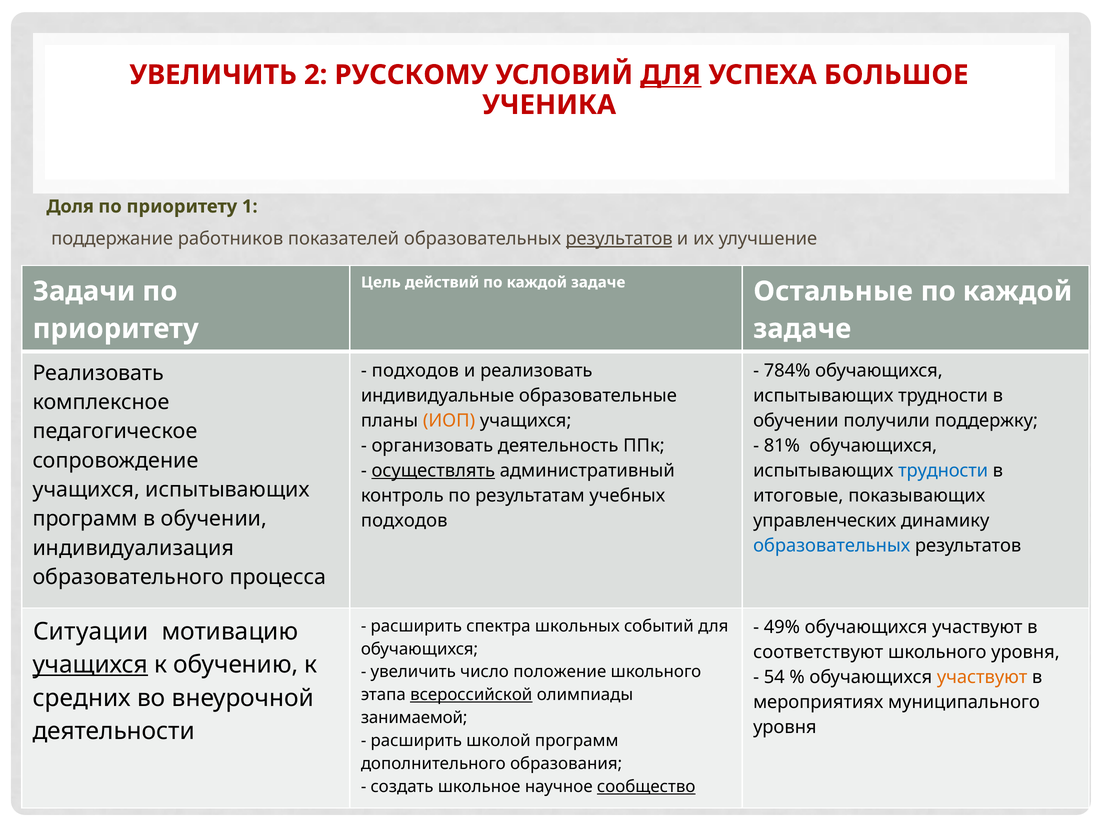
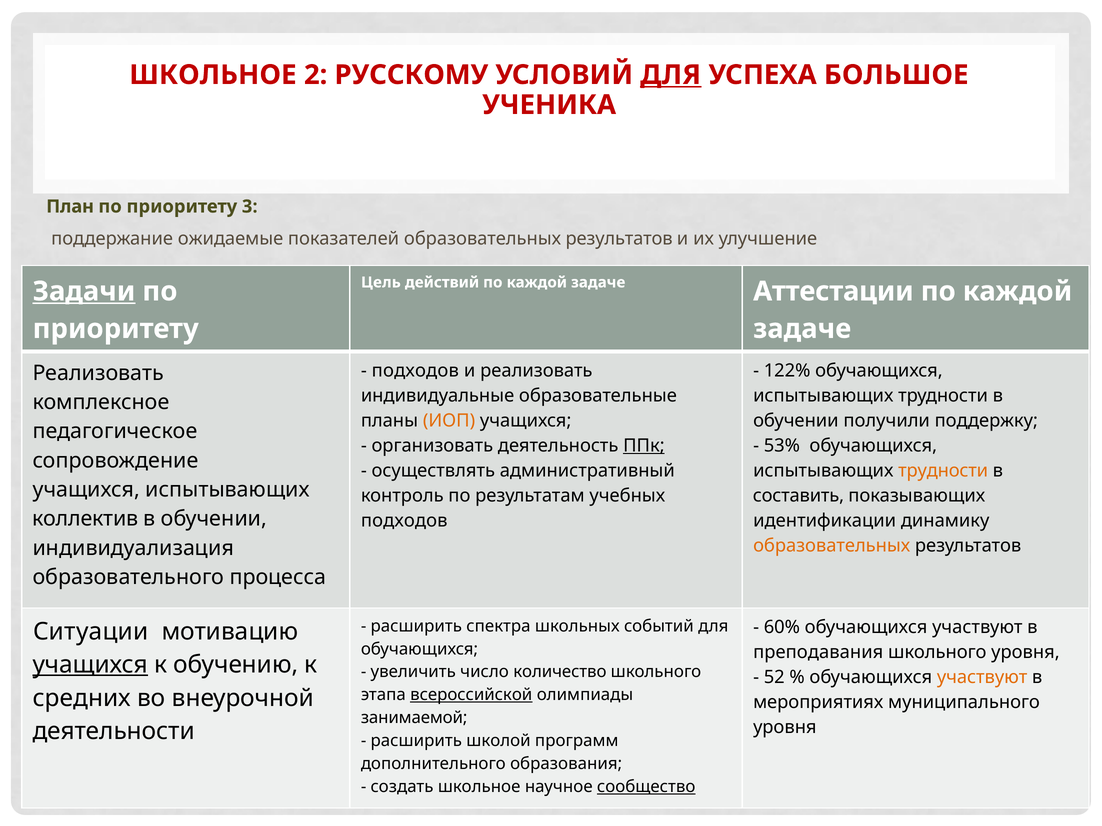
УВЕЛИЧИТЬ at (213, 75): УВЕЛИЧИТЬ -> ШКОЛЬНОЕ
Доля: Доля -> План
1: 1 -> 3
работников: работников -> ожидаемые
результатов at (619, 239) underline: present -> none
Остальные: Остальные -> Аттестации
Задачи underline: none -> present
784%: 784% -> 122%
ППк underline: none -> present
81%: 81% -> 53%
осуществлять underline: present -> none
трудности at (943, 471) colour: blue -> orange
итоговые: итоговые -> составить
программ at (85, 519): программ -> коллектив
управленческих: управленческих -> идентификации
образовательных at (832, 546) colour: blue -> orange
49%: 49% -> 60%
соответствуют: соответствуют -> преподавания
положение: положение -> количество
54: 54 -> 52
